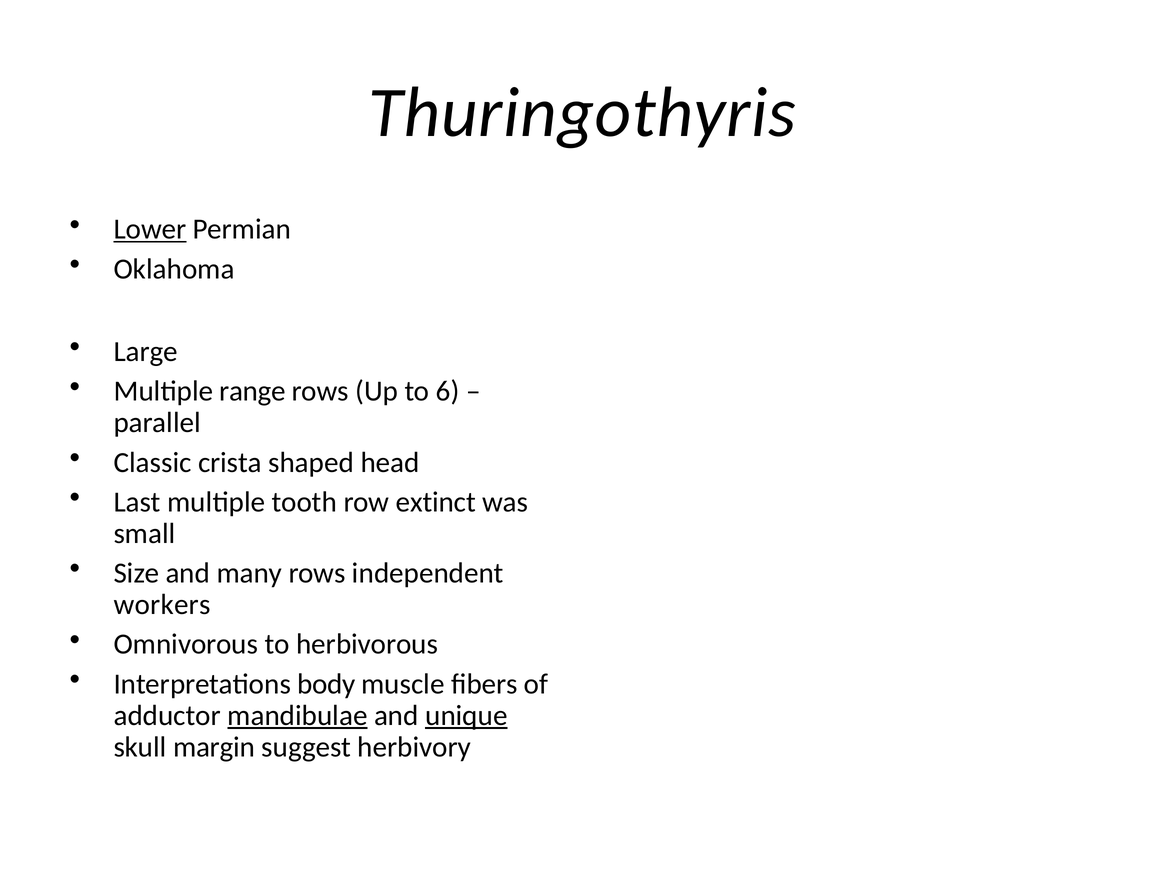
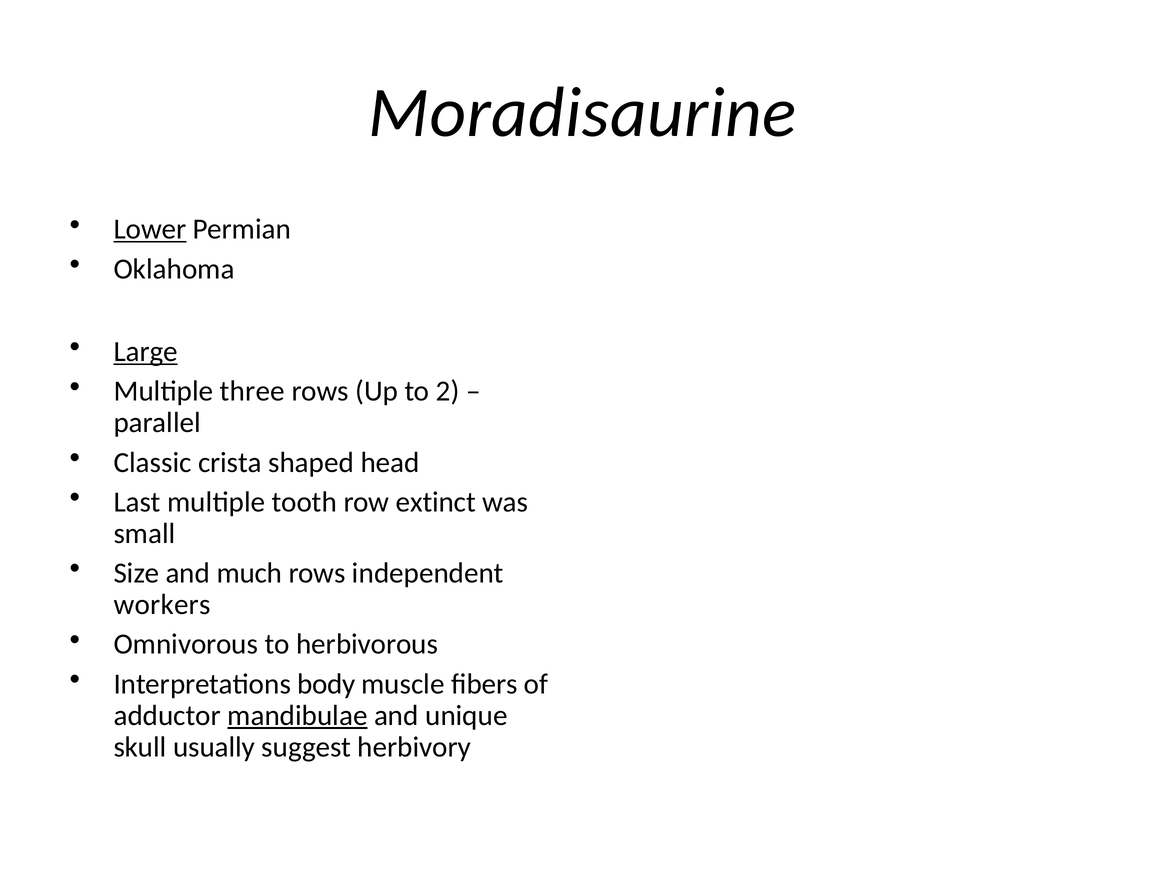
Thuringothyris: Thuringothyris -> Moradisaurine
Large underline: none -> present
range: range -> three
6: 6 -> 2
many: many -> much
unique underline: present -> none
margin: margin -> usually
